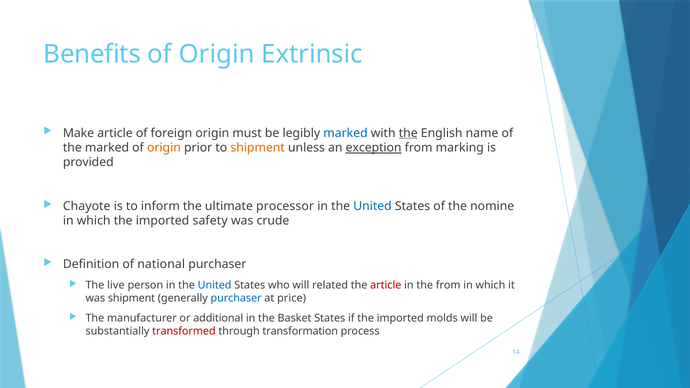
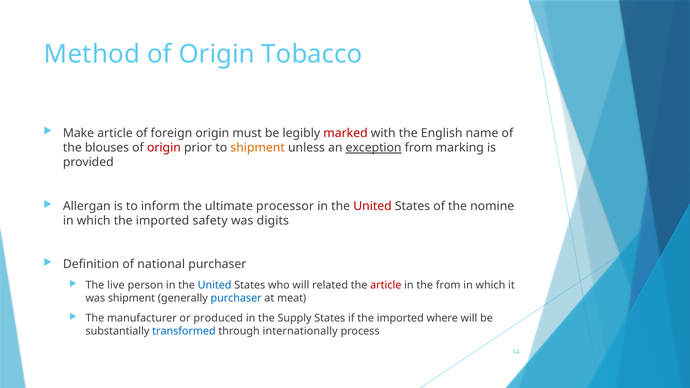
Benefits: Benefits -> Method
Extrinsic: Extrinsic -> Tobacco
marked at (346, 133) colour: blue -> red
the at (408, 133) underline: present -> none
the marked: marked -> blouses
origin at (164, 148) colour: orange -> red
Chayote: Chayote -> Allergan
United at (372, 206) colour: blue -> red
crude: crude -> digits
price: price -> meat
additional: additional -> produced
Basket: Basket -> Supply
molds: molds -> where
transformed colour: red -> blue
transformation: transformation -> internationally
